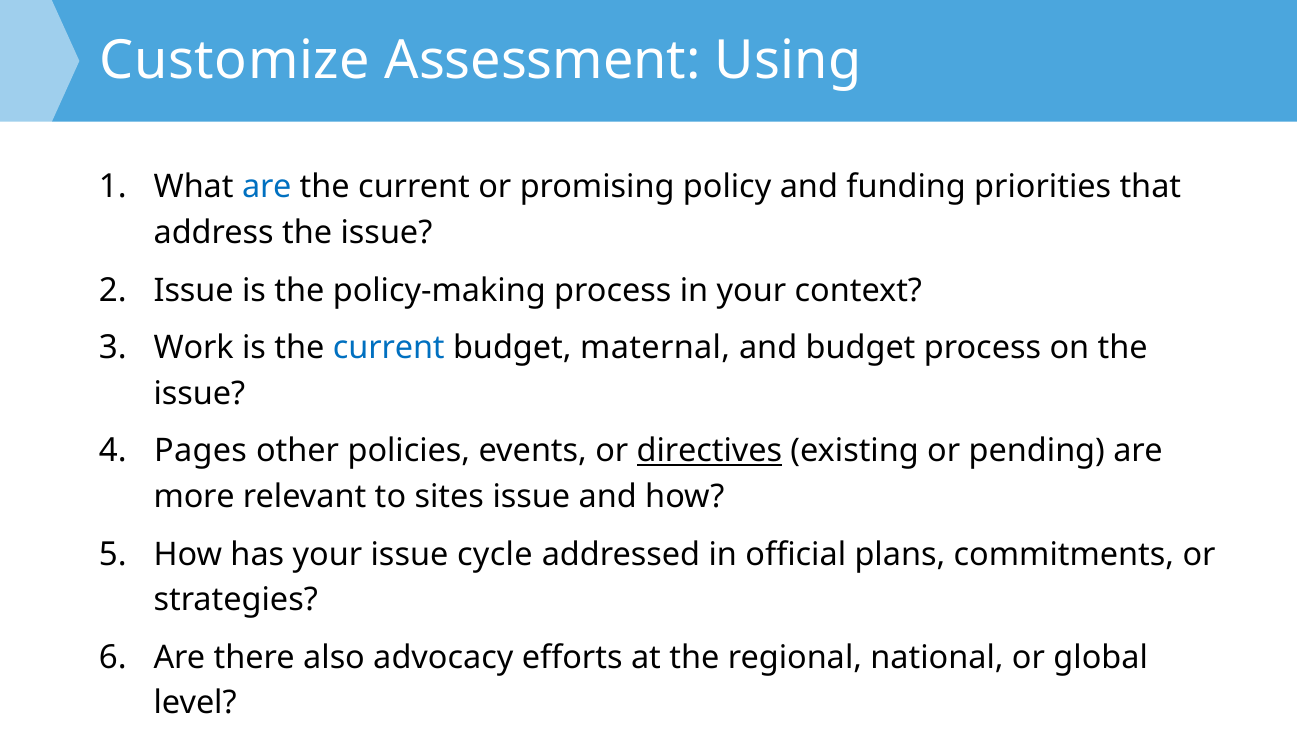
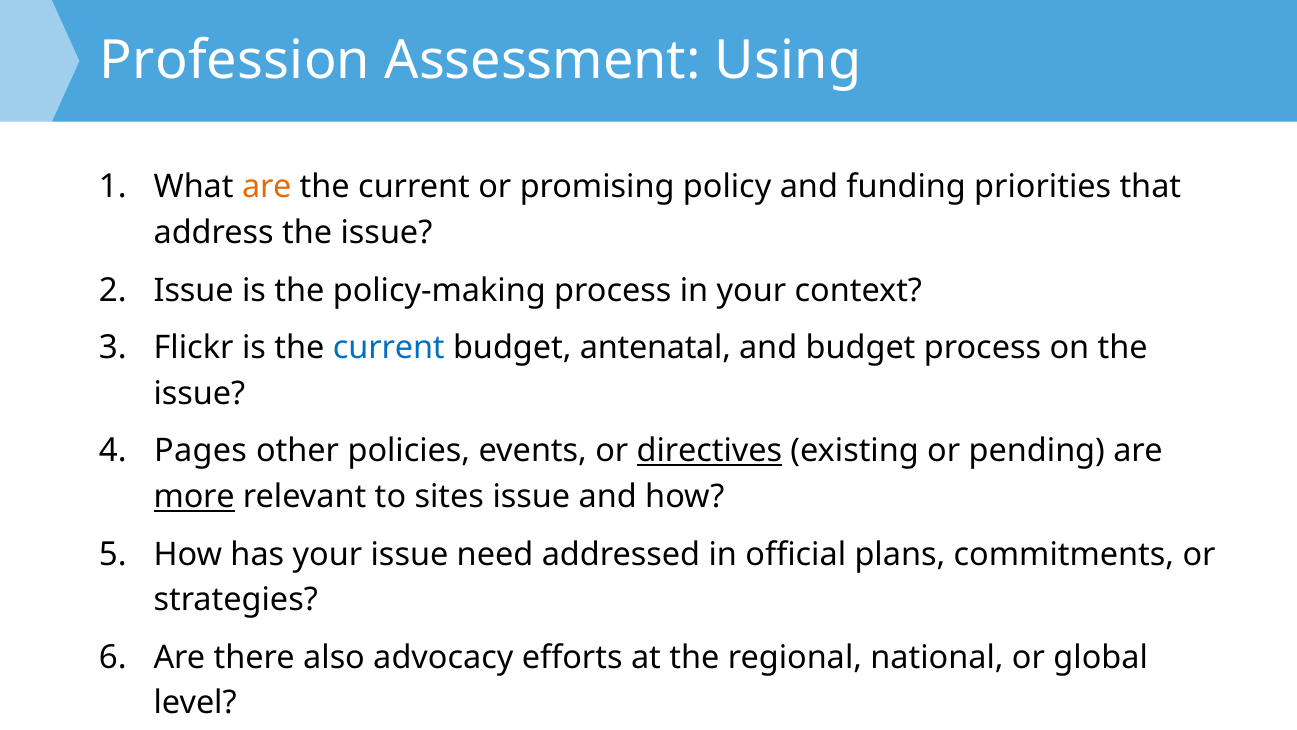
Customize: Customize -> Profession
are at (267, 187) colour: blue -> orange
Work: Work -> Flickr
maternal: maternal -> antenatal
more underline: none -> present
cycle: cycle -> need
